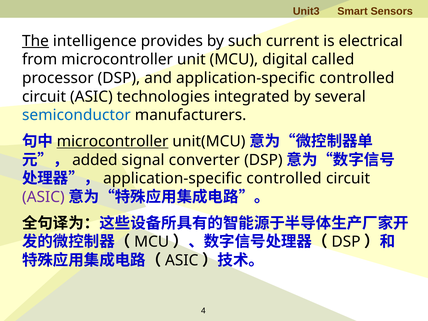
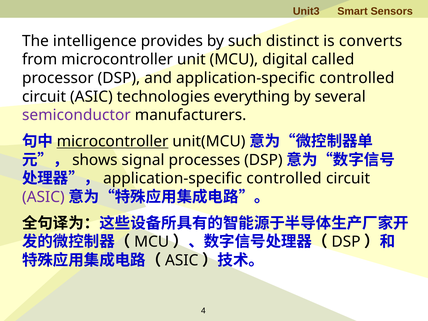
The underline: present -> none
current: current -> distinct
electrical: electrical -> converts
integrated: integrated -> everything
semiconductor colour: blue -> purple
added: added -> shows
converter: converter -> processes
